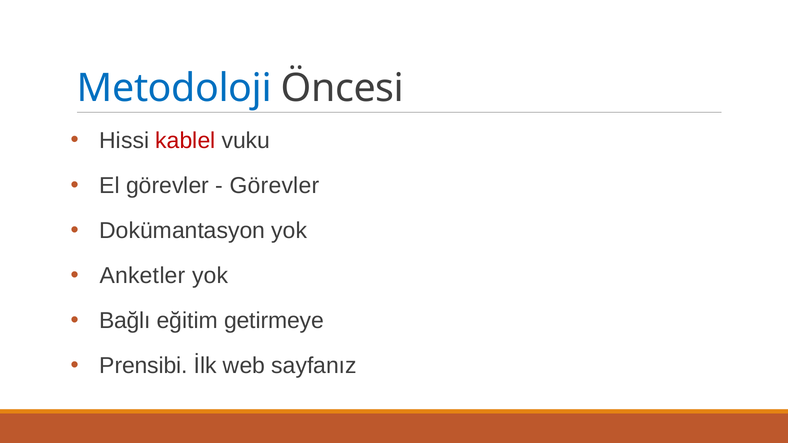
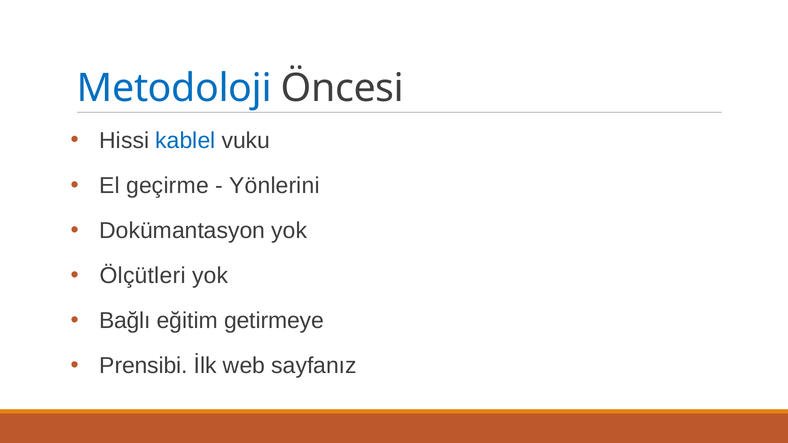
kablel colour: red -> blue
El görevler: görevler -> geçirme
Görevler at (274, 186): Görevler -> Yönlerini
Anketler: Anketler -> Ölçütleri
